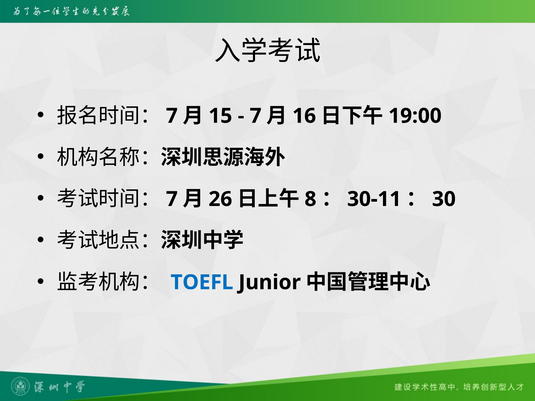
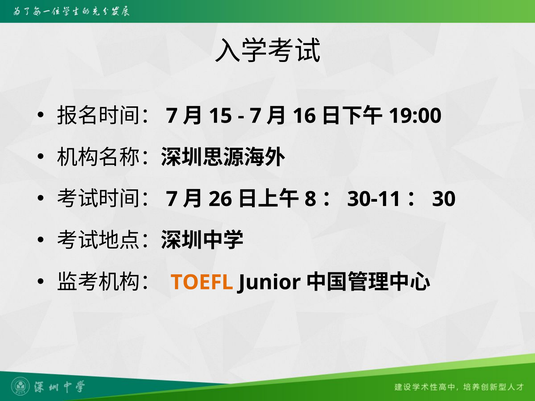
TOEFL colour: blue -> orange
